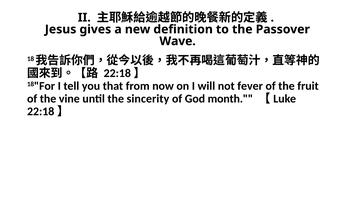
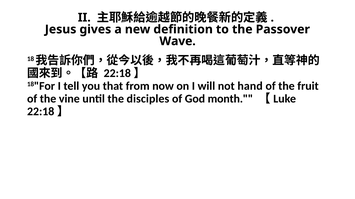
fever: fever -> hand
sincerity: sincerity -> disciples
